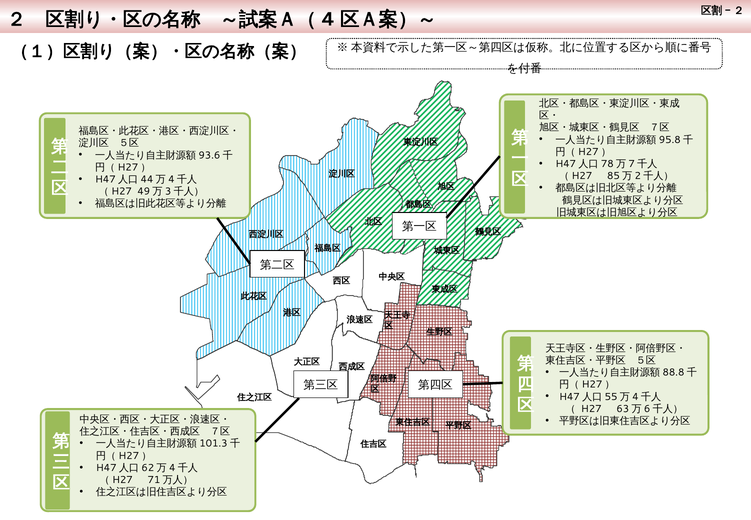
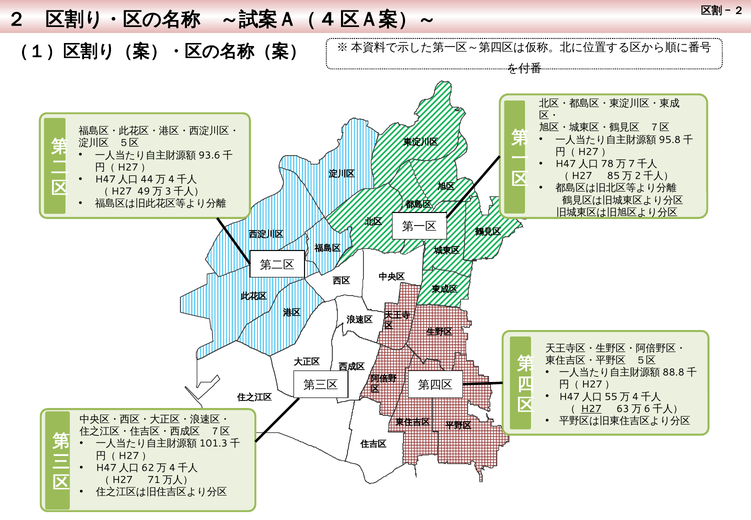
H27 underline: none -> present
